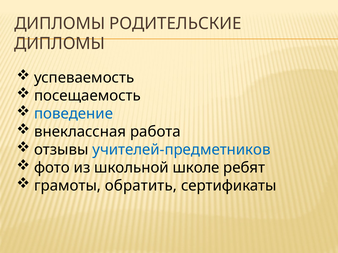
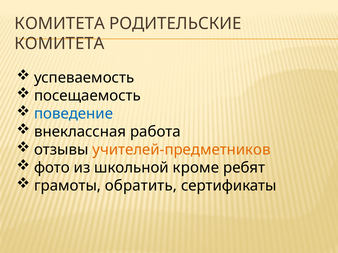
ДИПЛОМЫ at (60, 23): ДИПЛОМЫ -> КОМИТЕТА
ДИПЛОМЫ at (60, 44): ДИПЛОМЫ -> КОМИТЕТА
учителей-предметников colour: blue -> orange
школе: школе -> кроме
